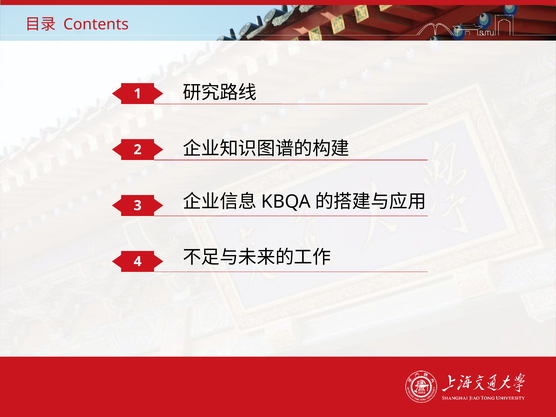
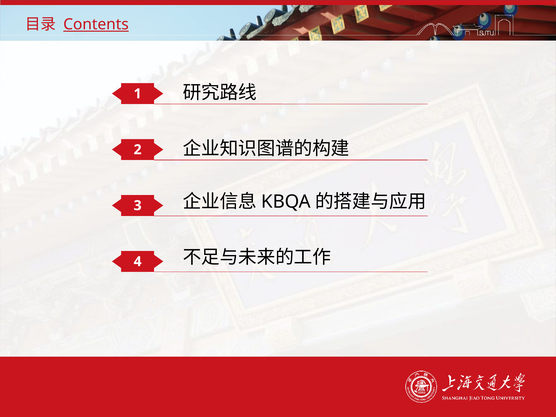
Contents underline: none -> present
